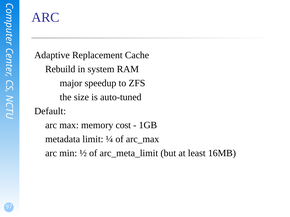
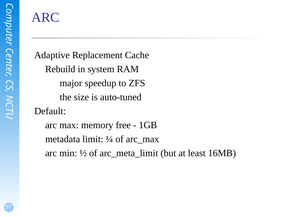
cost: cost -> free
